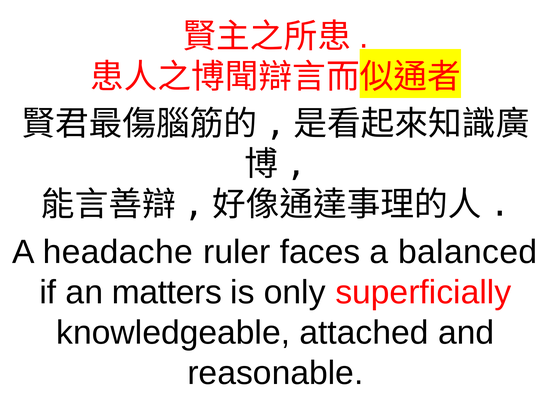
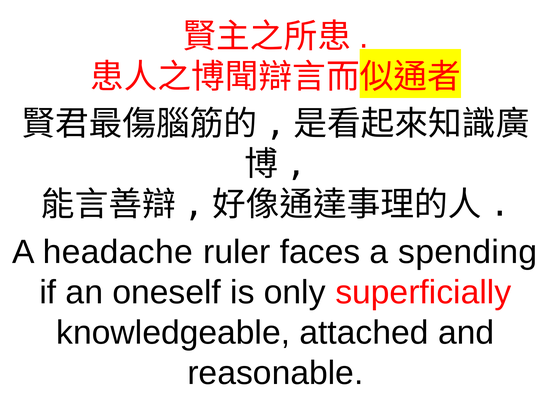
balanced: balanced -> spending
matters: matters -> oneself
